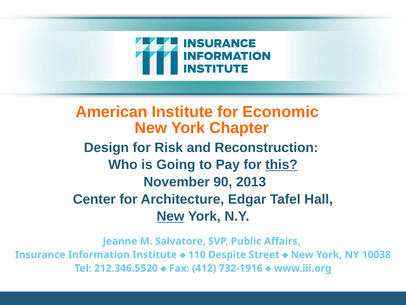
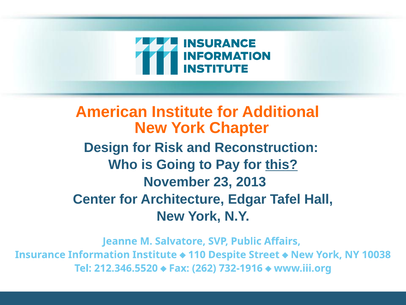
Economic: Economic -> Additional
90: 90 -> 23
New at (171, 216) underline: present -> none
412: 412 -> 262
